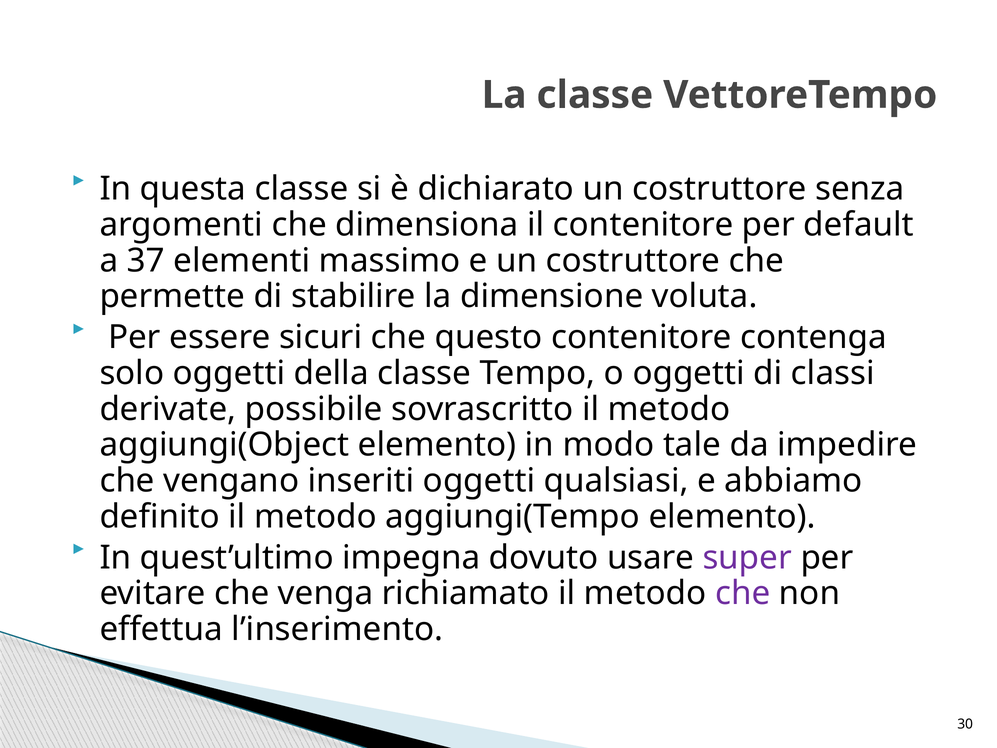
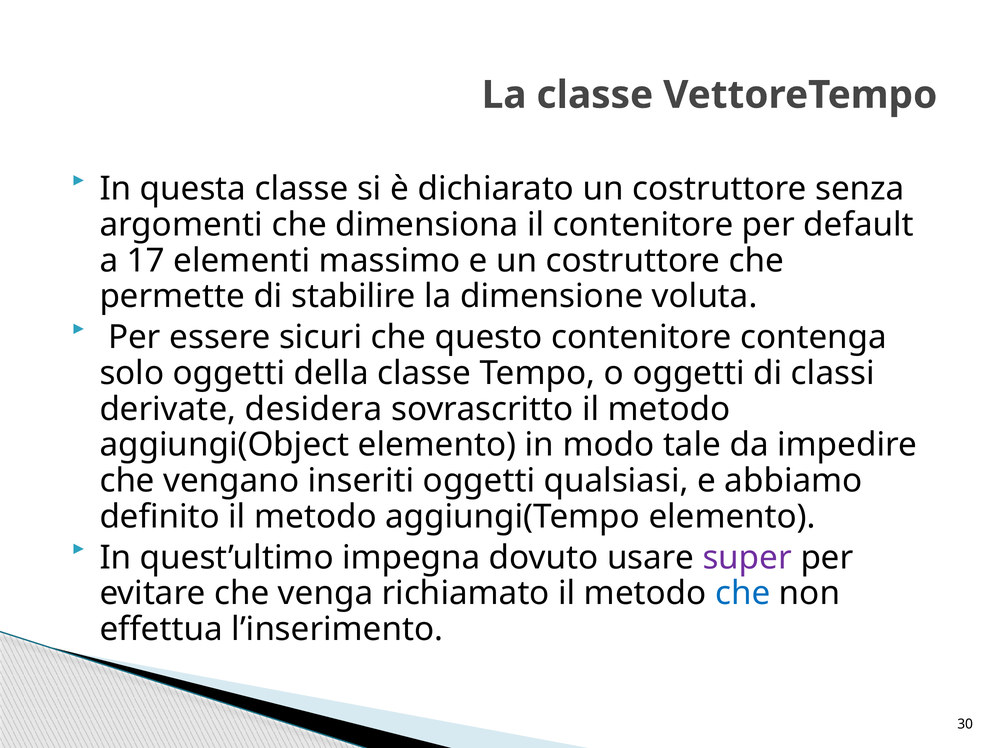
37: 37 -> 17
possibile: possibile -> desidera
che at (743, 593) colour: purple -> blue
